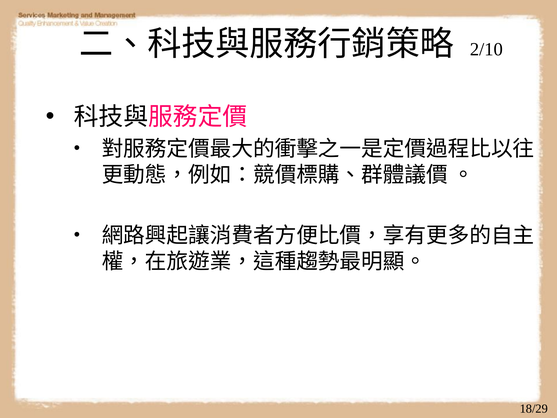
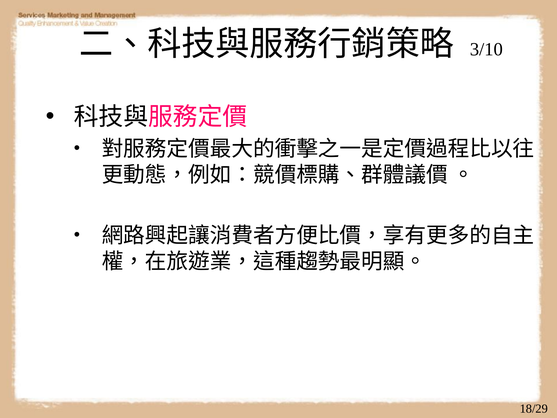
2/10: 2/10 -> 3/10
